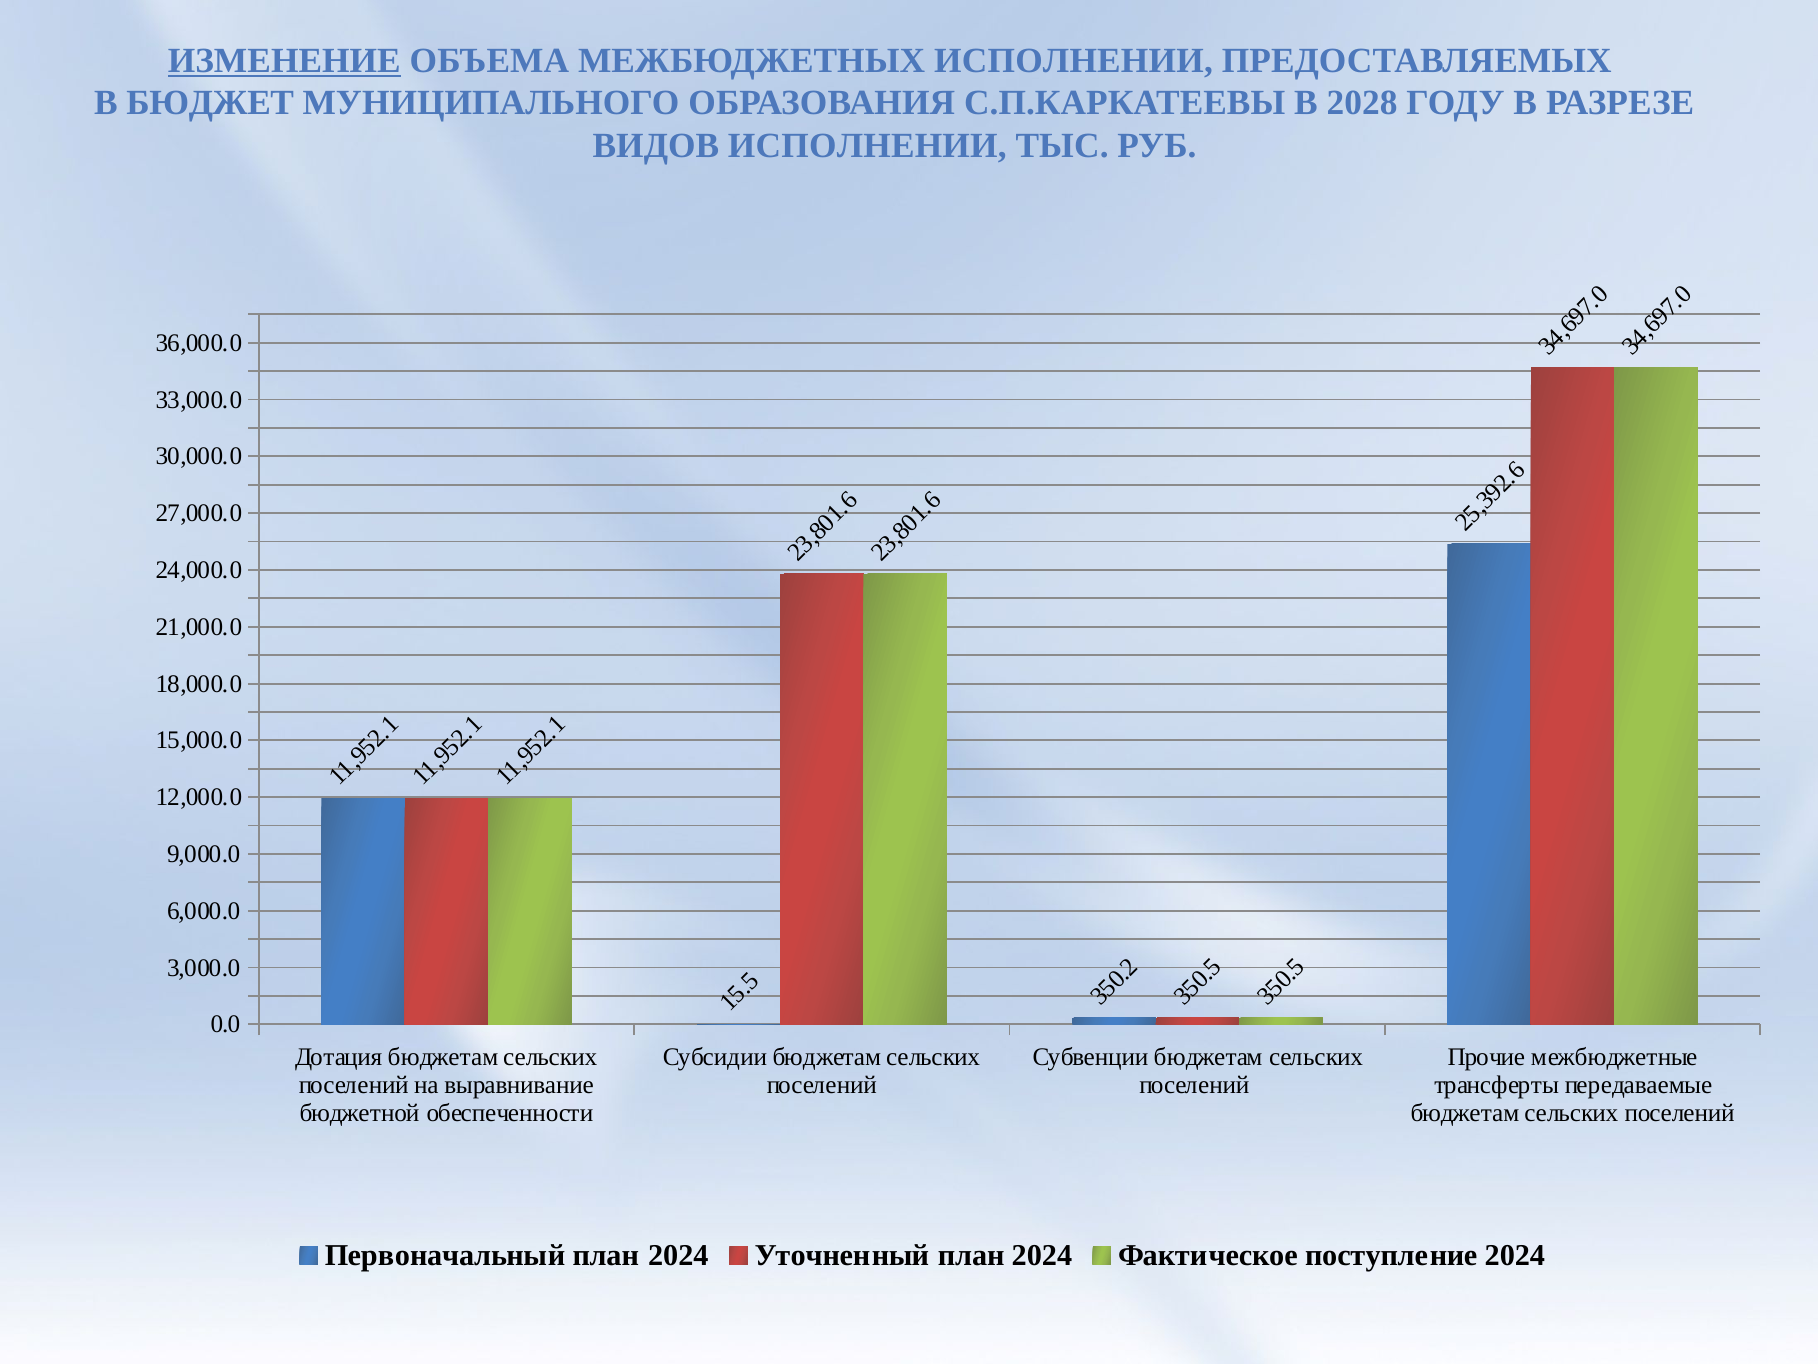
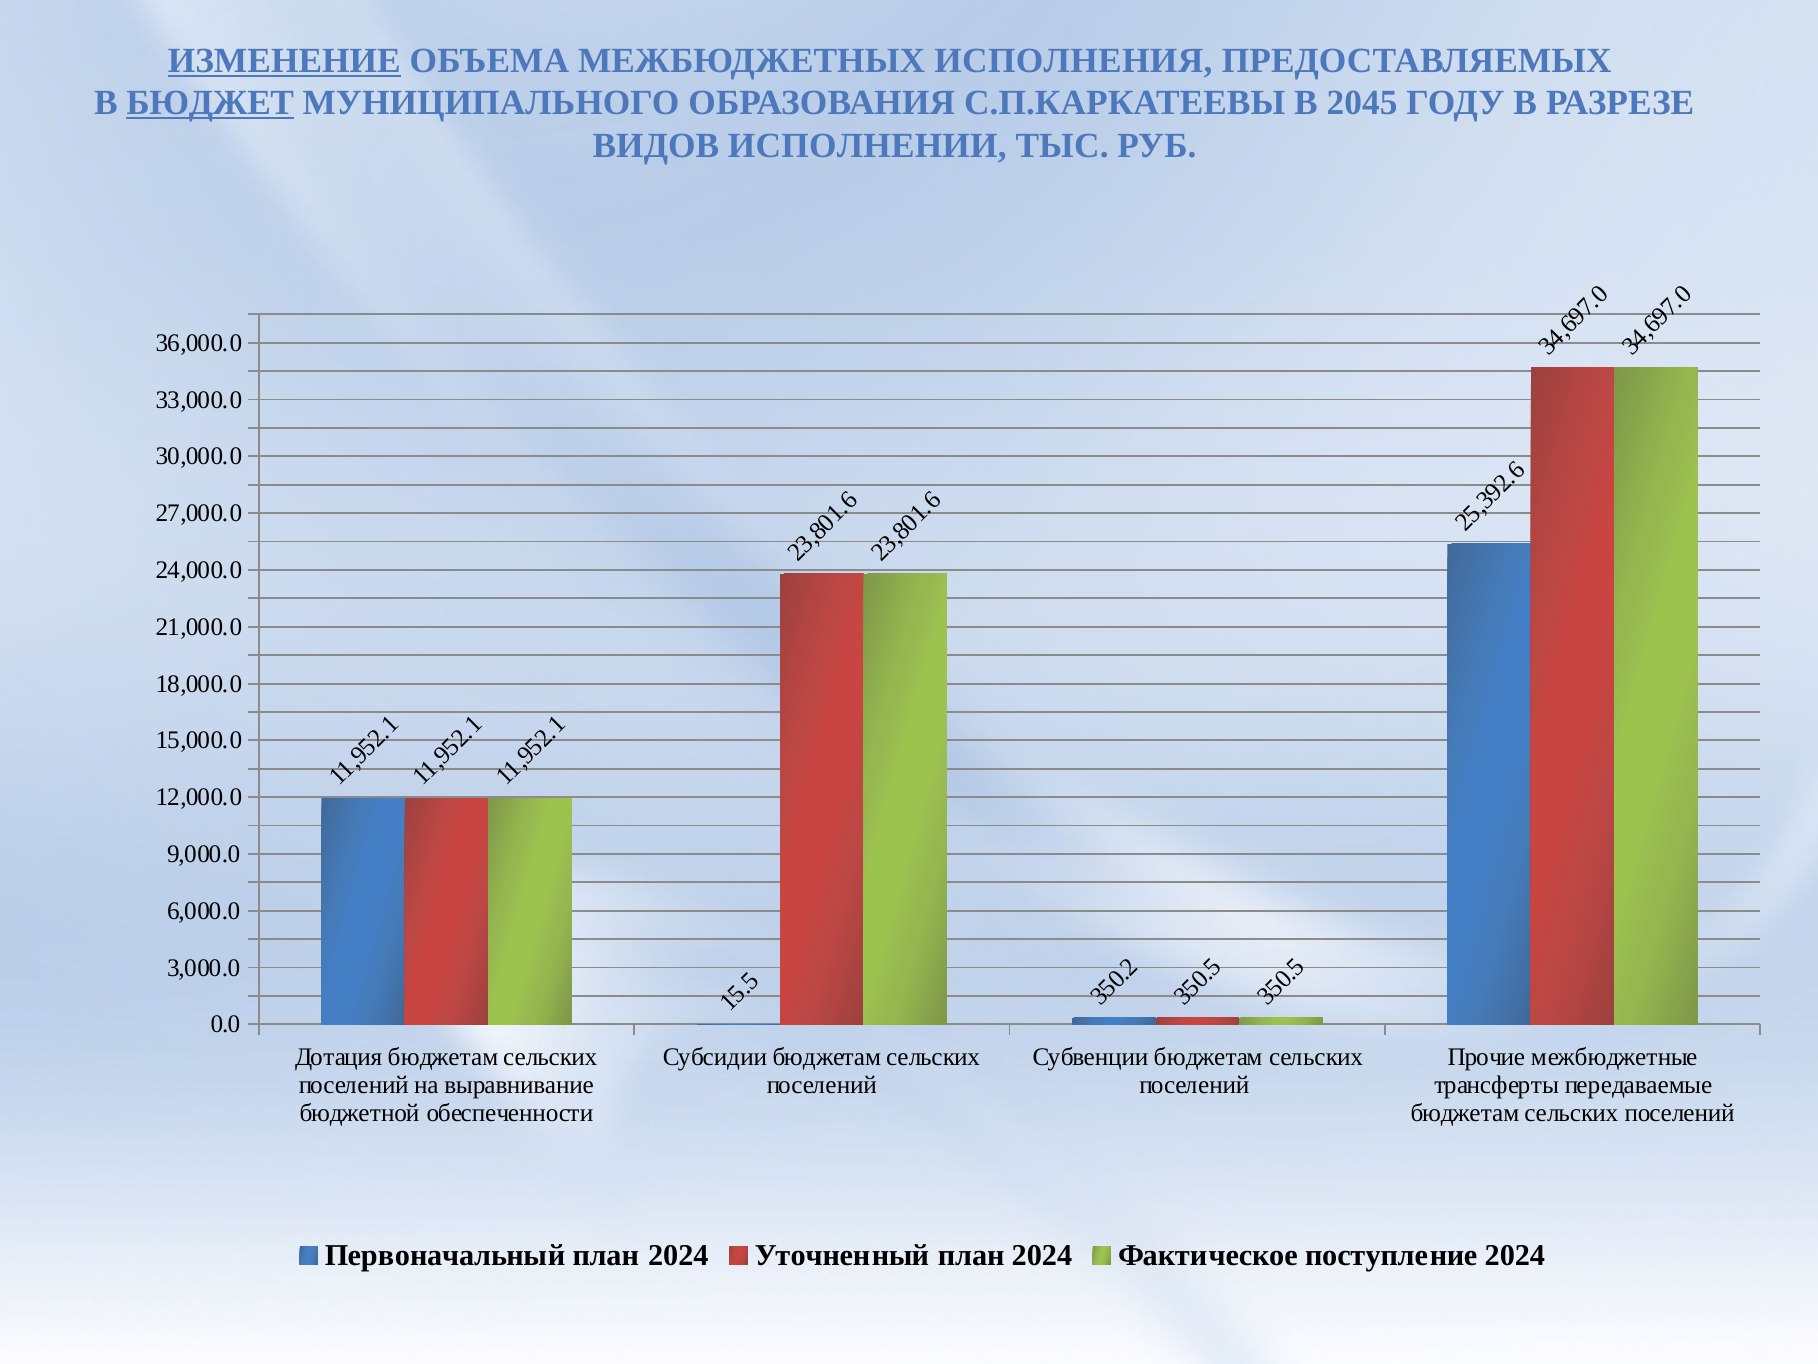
МЕЖБЮДЖЕТНЫХ ИСПОЛНЕНИИ: ИСПОЛНЕНИИ -> ИСПОЛНЕНИЯ
БЮДЖЕТ underline: none -> present
2028: 2028 -> 2045
